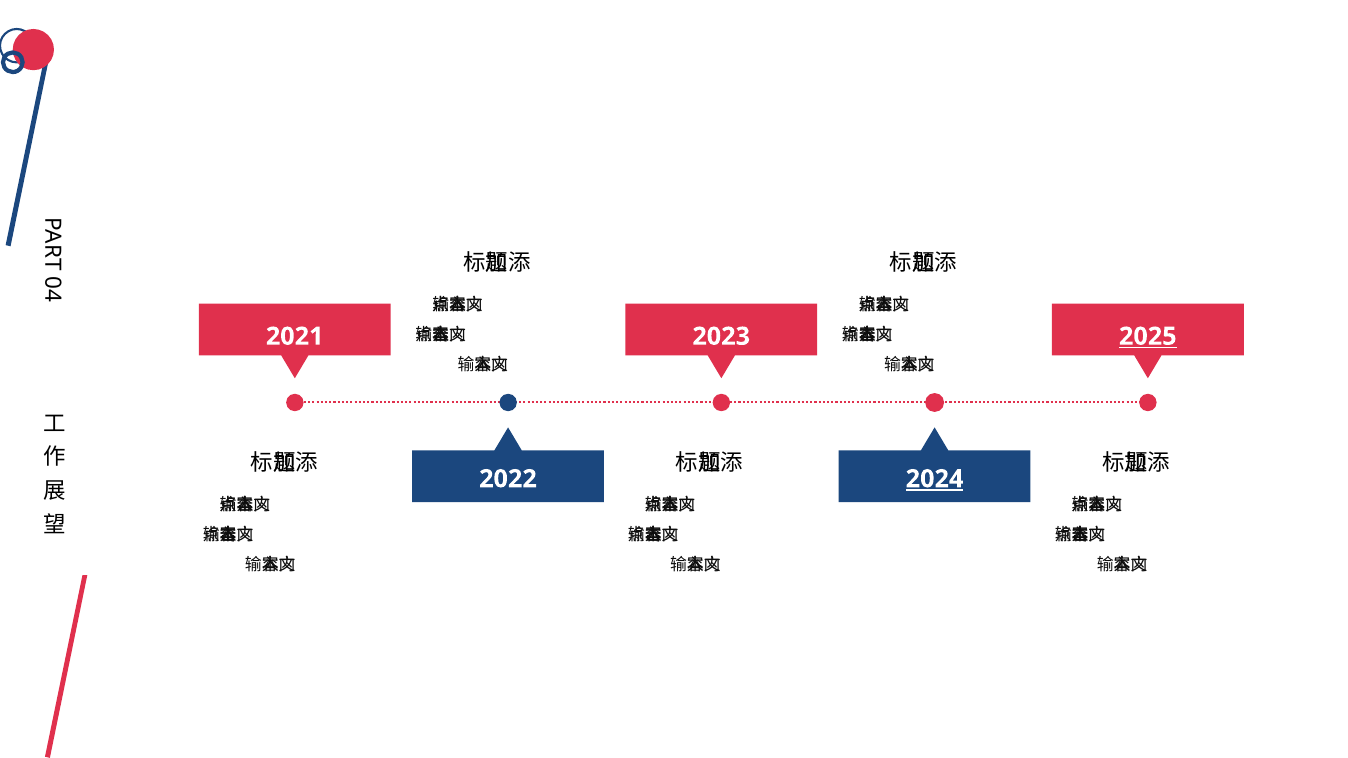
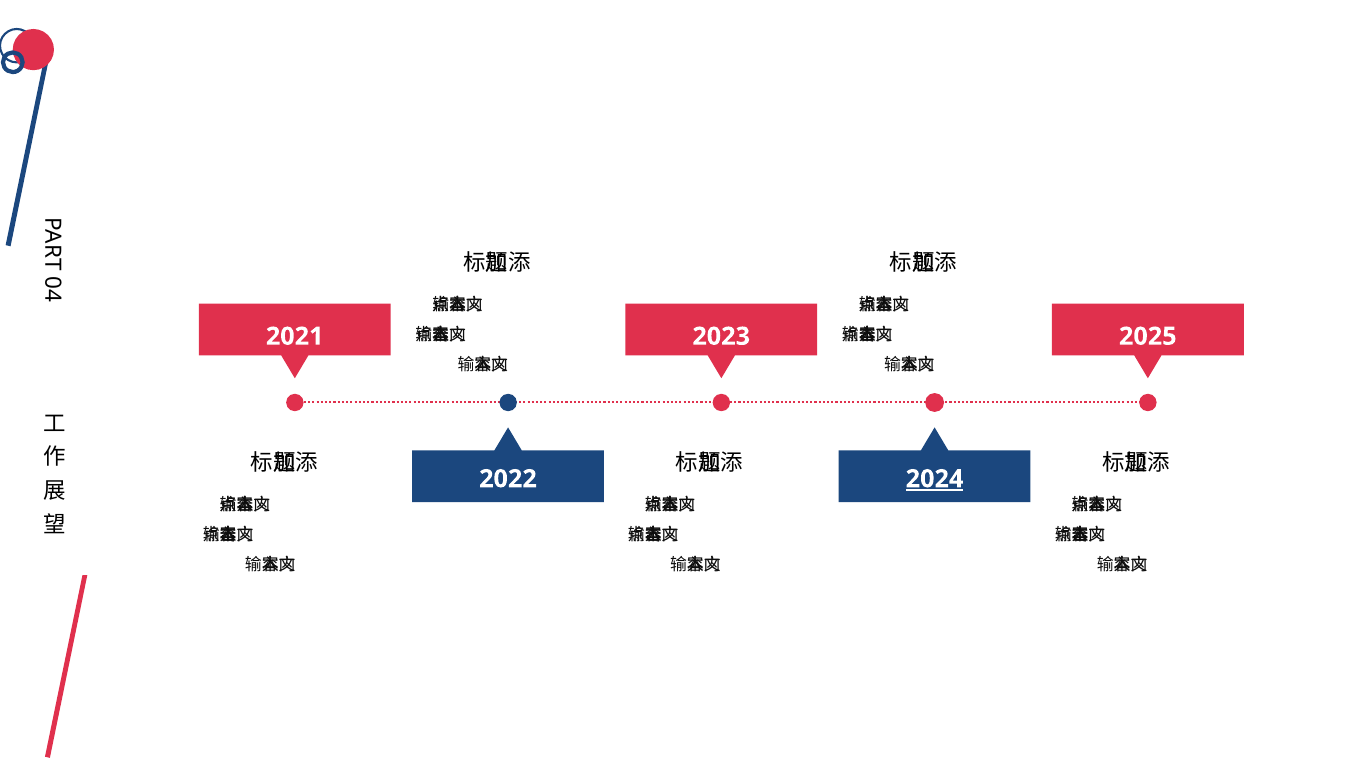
2025 underline: present -> none
